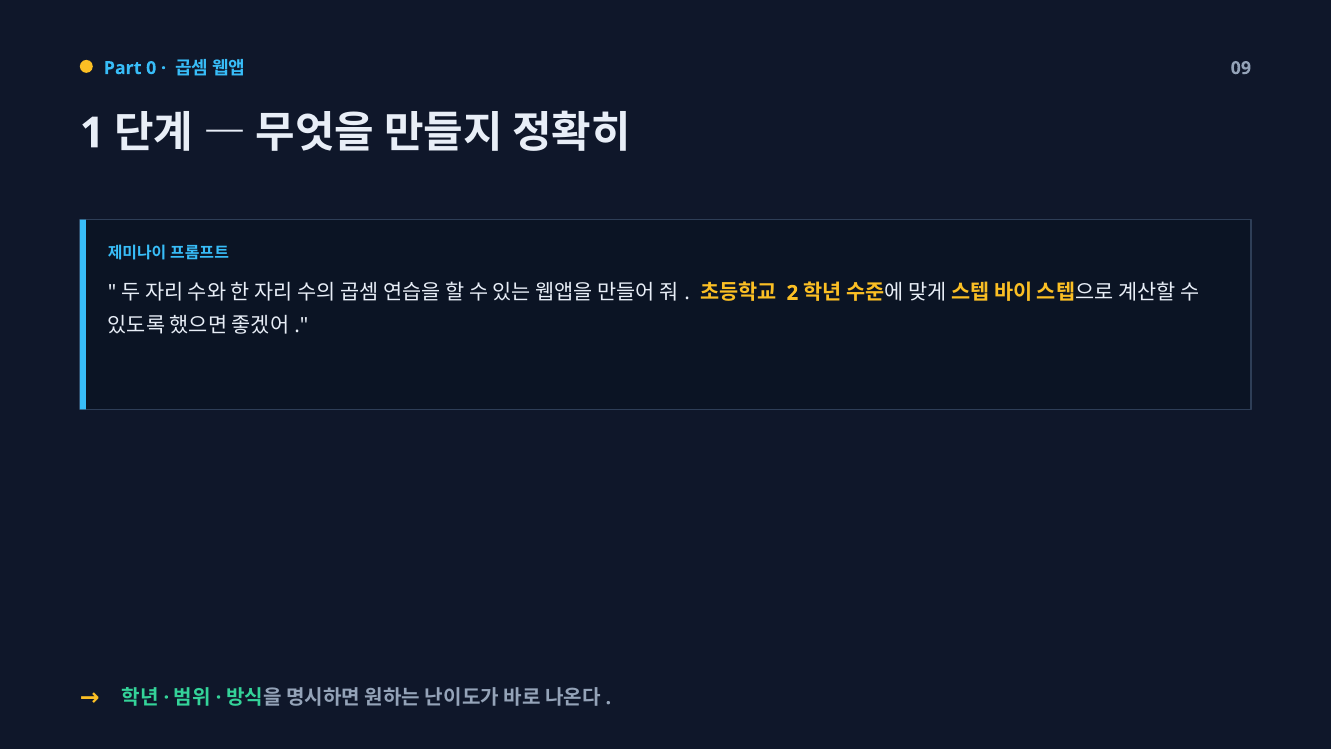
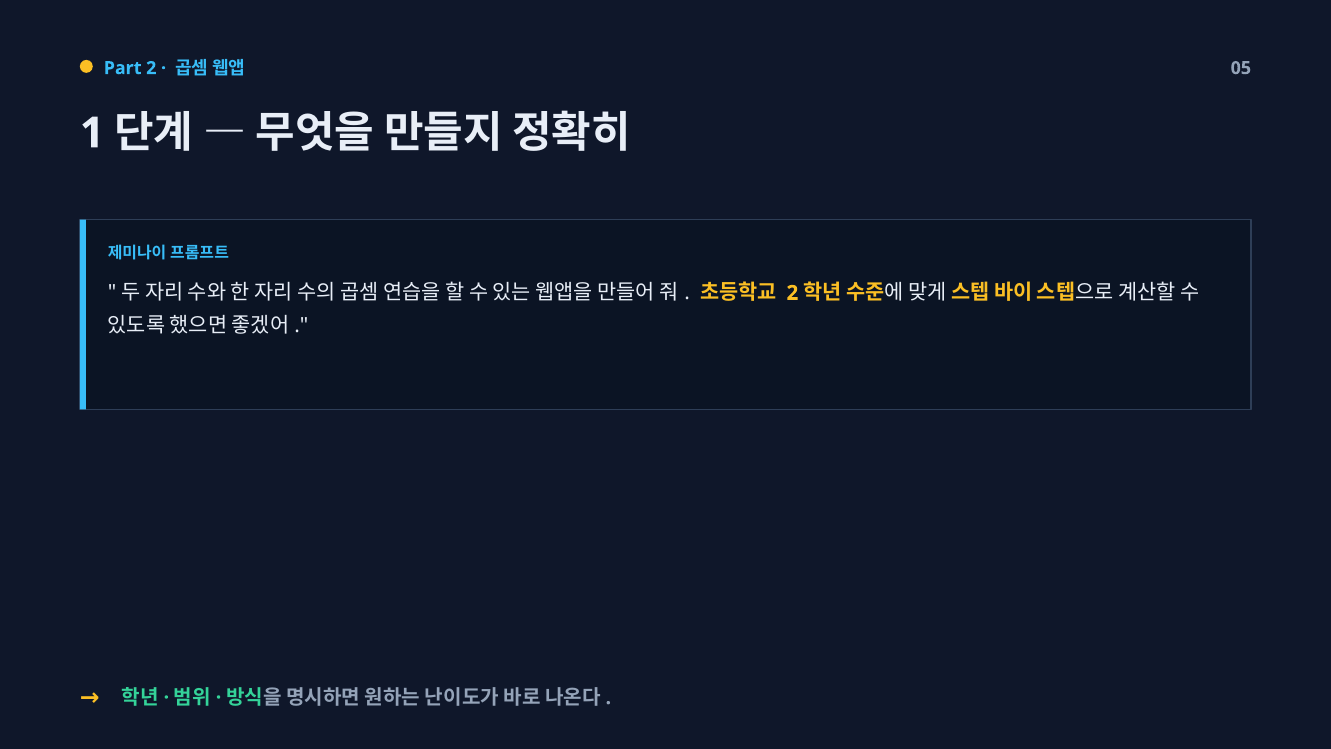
Part 0: 0 -> 2
09: 09 -> 05
